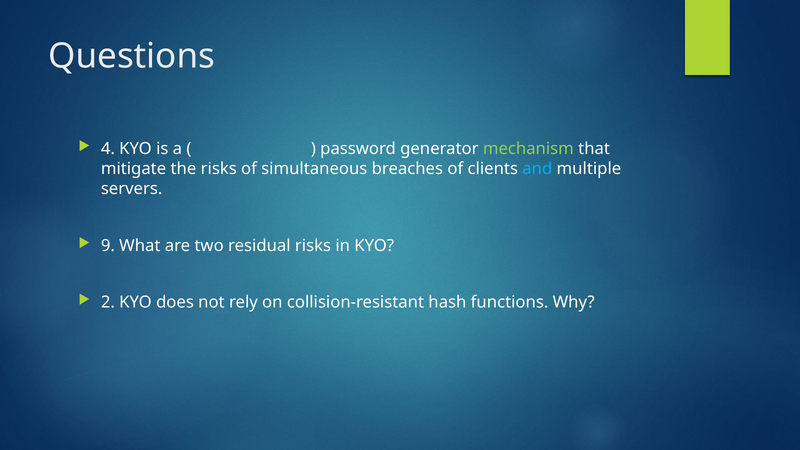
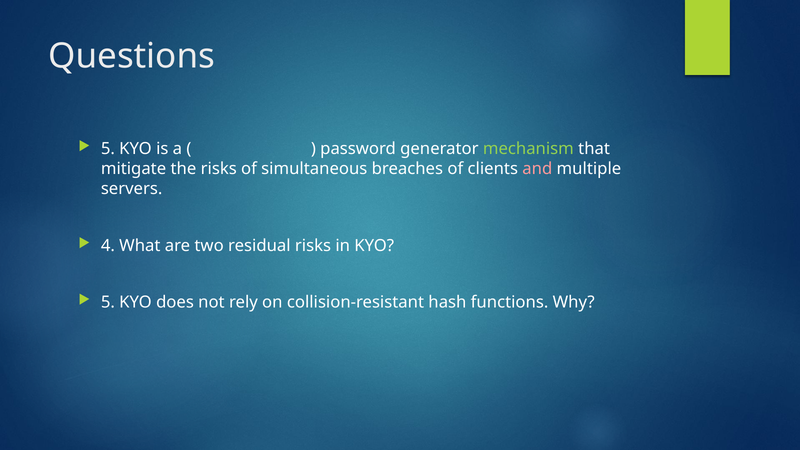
4 at (108, 149): 4 -> 5
and colour: light blue -> pink
9: 9 -> 4
2 at (108, 302): 2 -> 5
